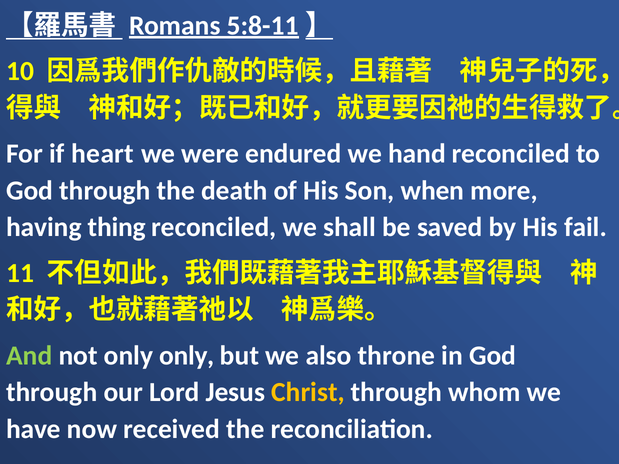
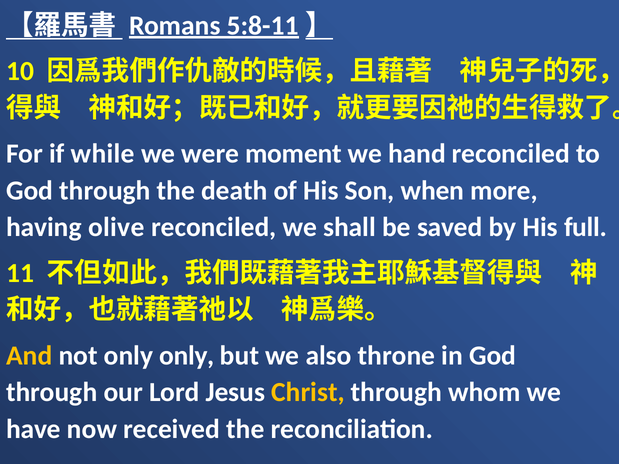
heart: heart -> while
endured: endured -> moment
thing: thing -> olive
fail: fail -> full
And colour: light green -> yellow
